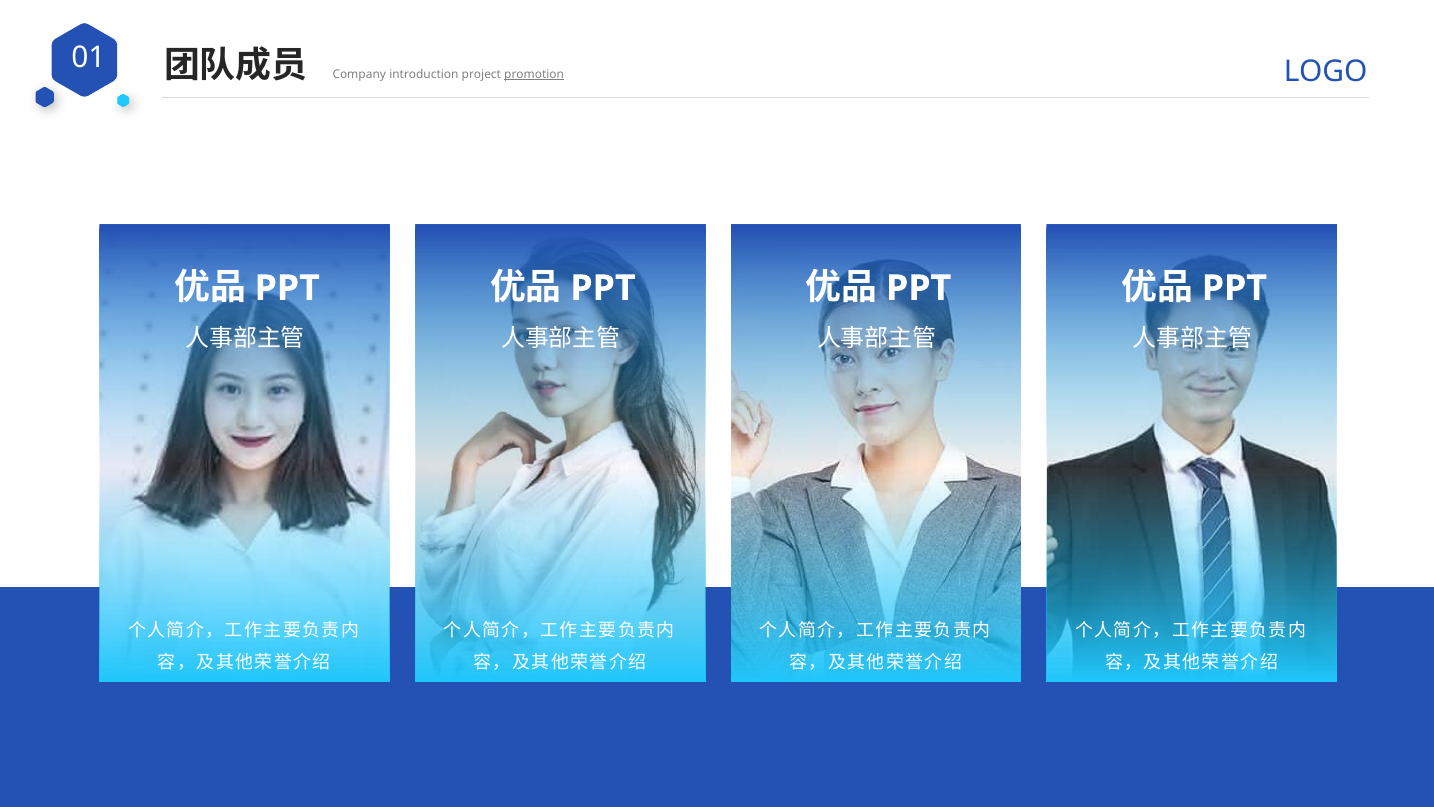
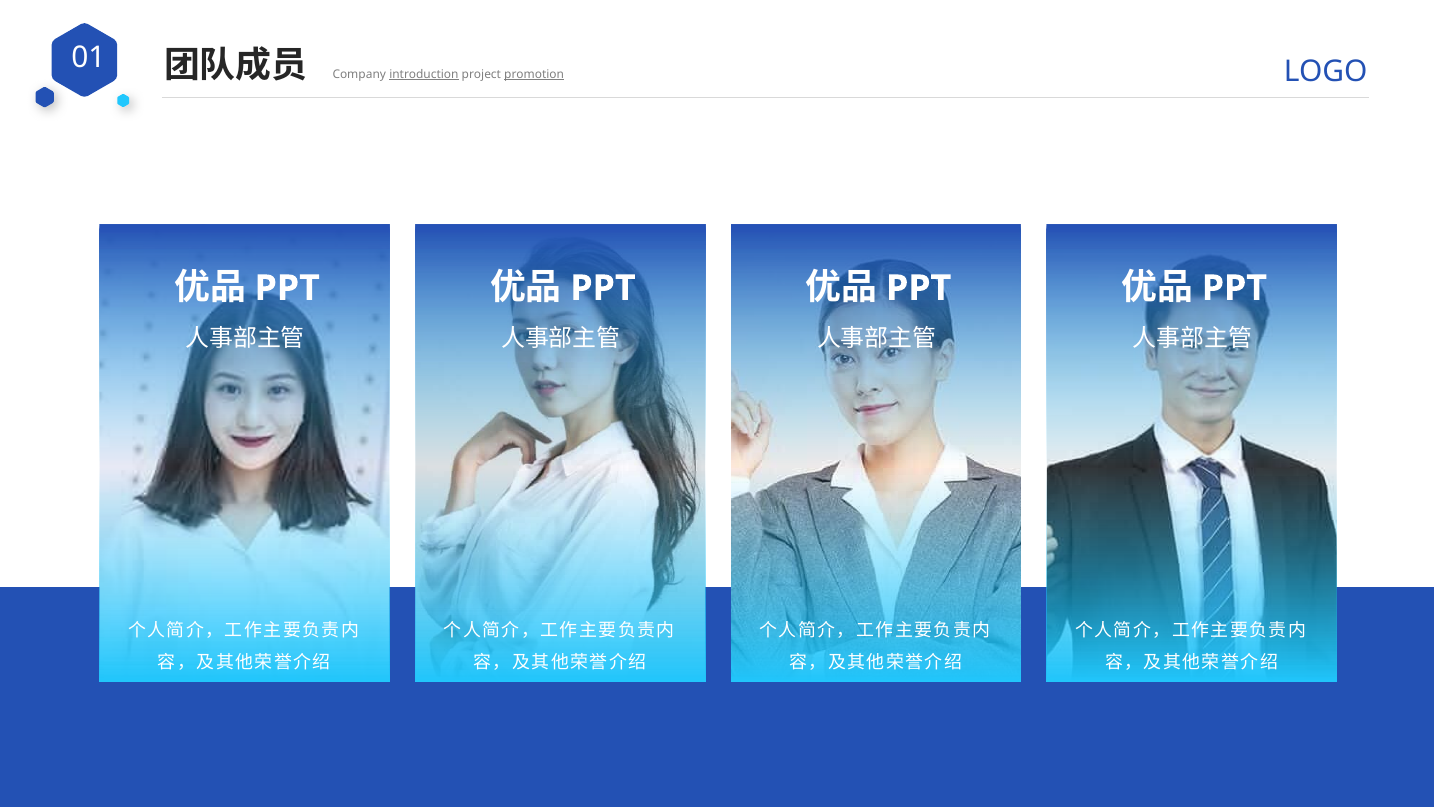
introduction underline: none -> present
